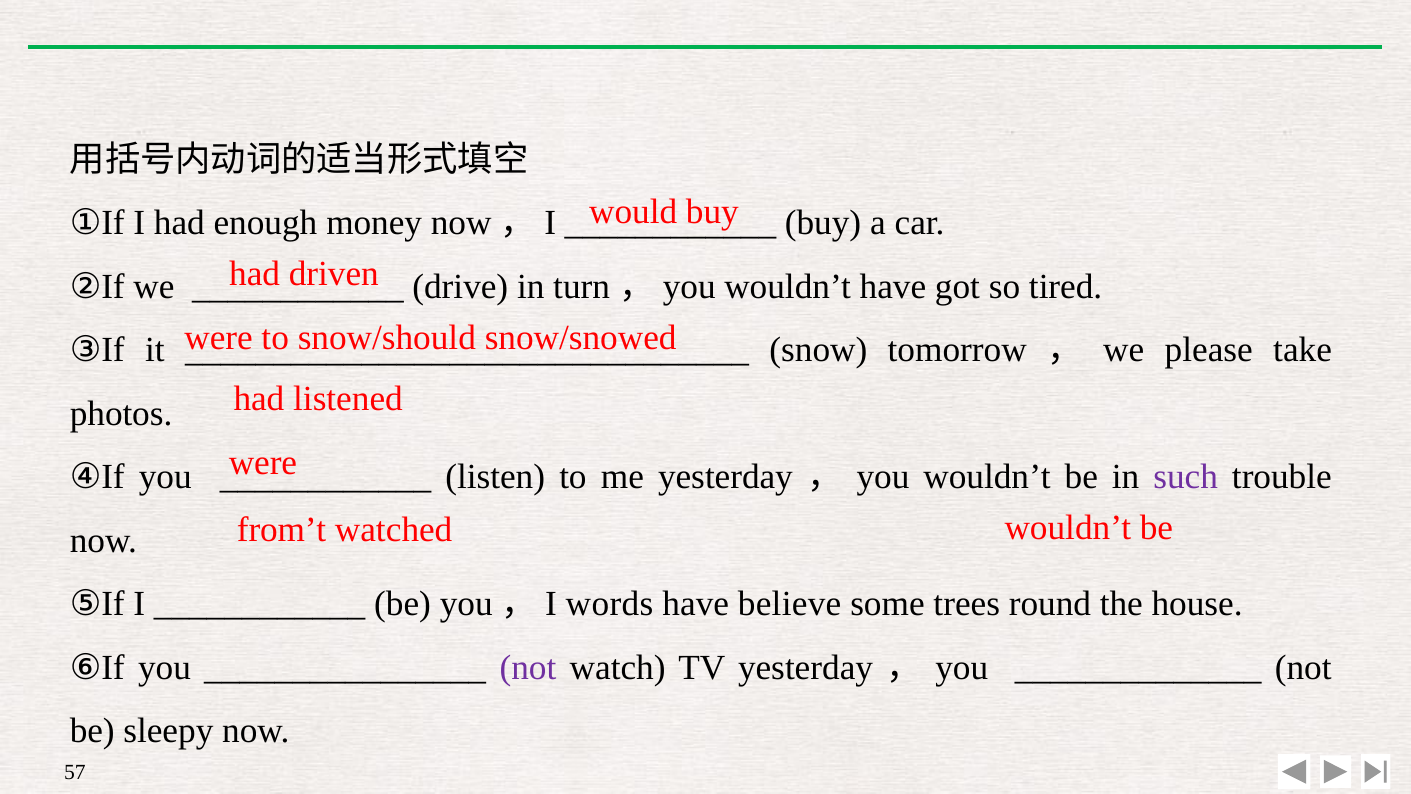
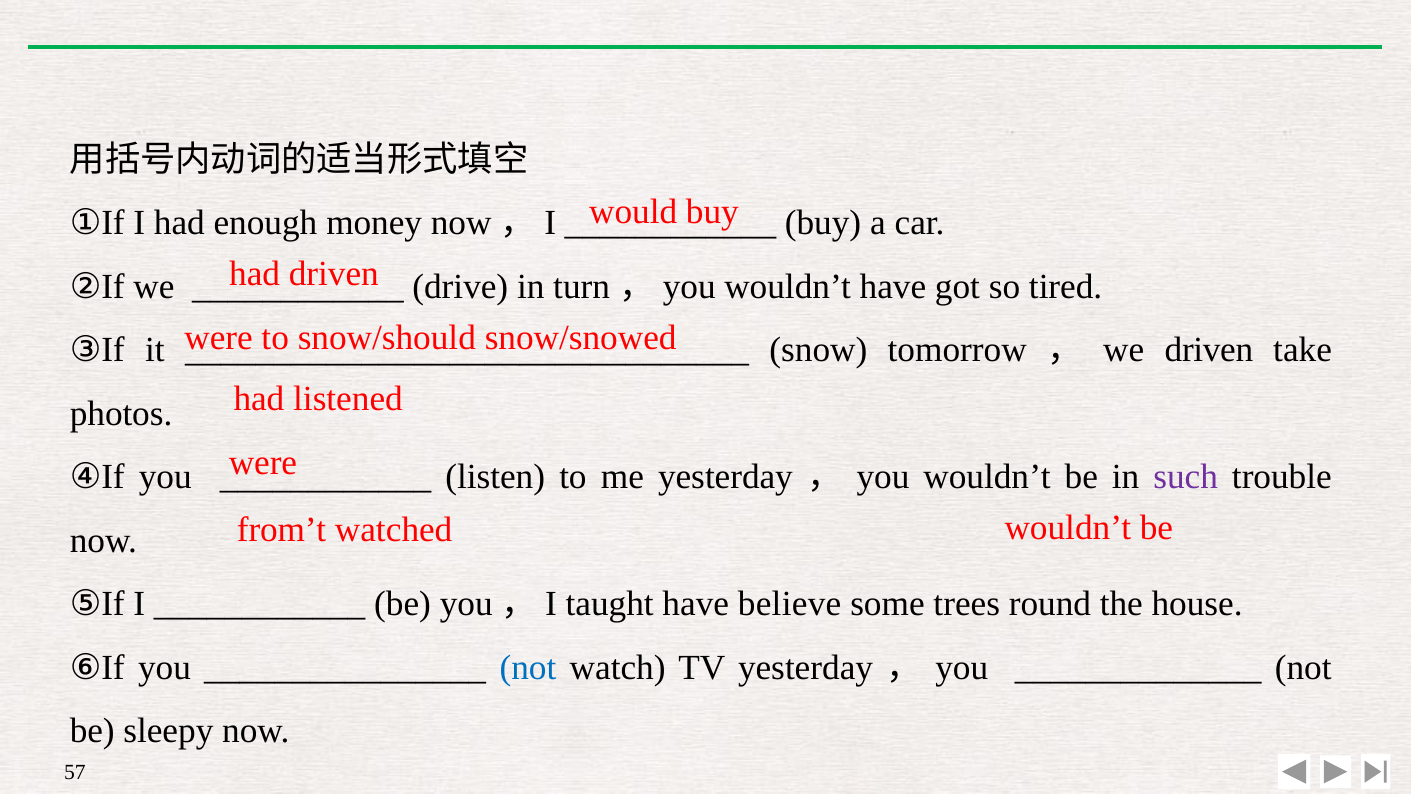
we please: please -> driven
words: words -> taught
not at (528, 667) colour: purple -> blue
